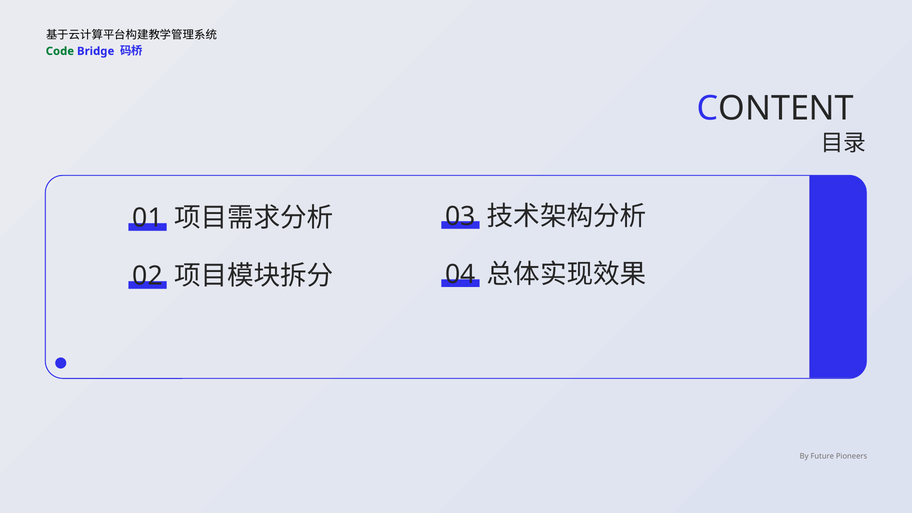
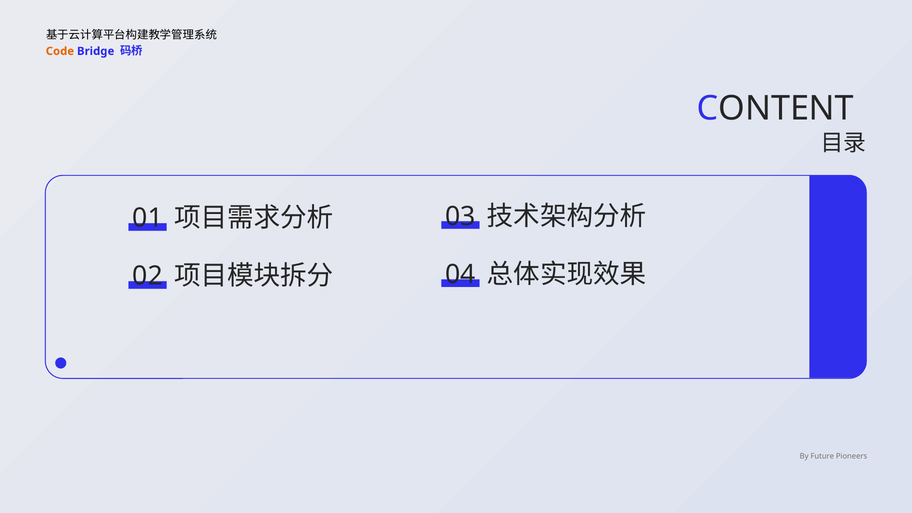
Code colour: green -> orange
